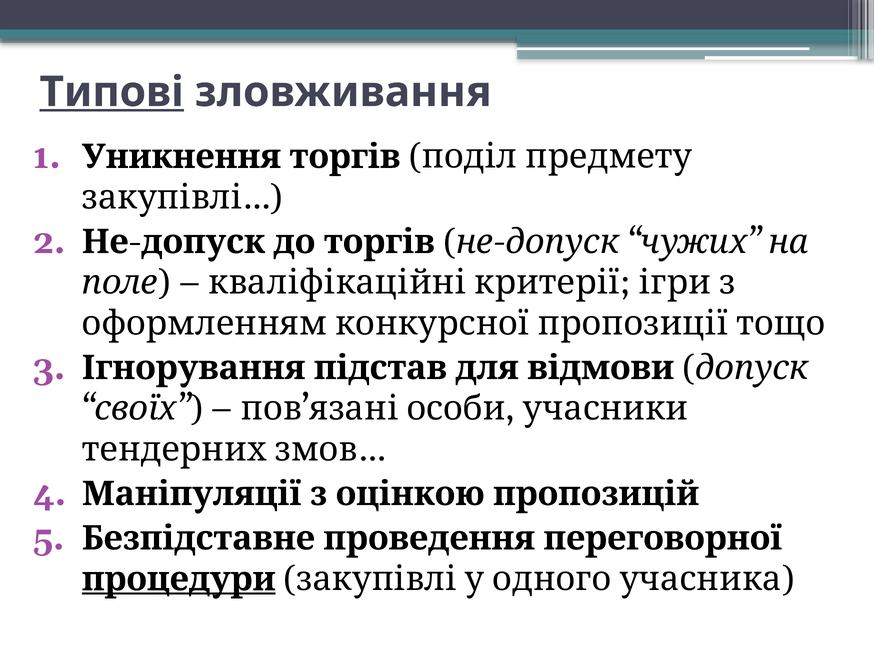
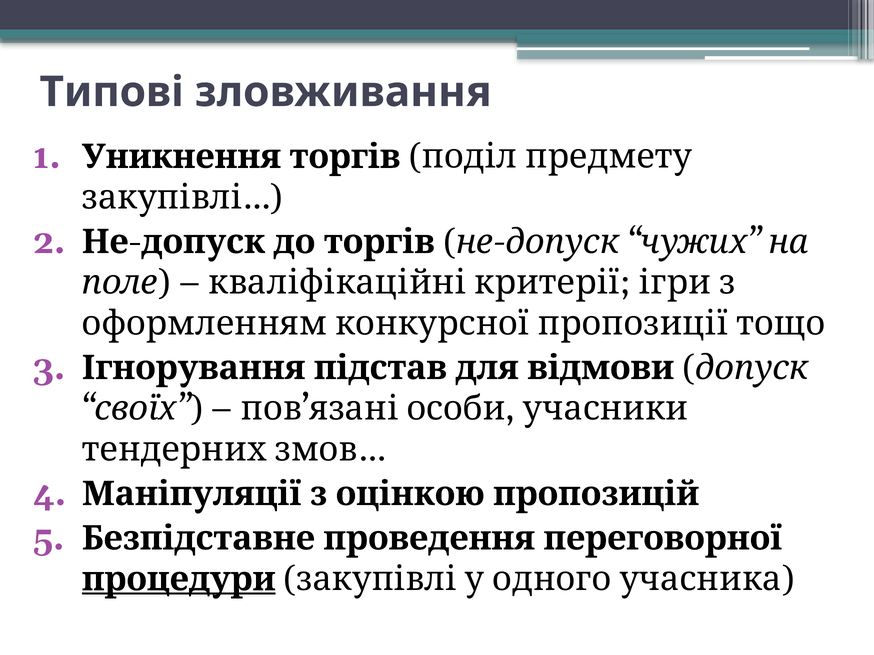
Типові underline: present -> none
